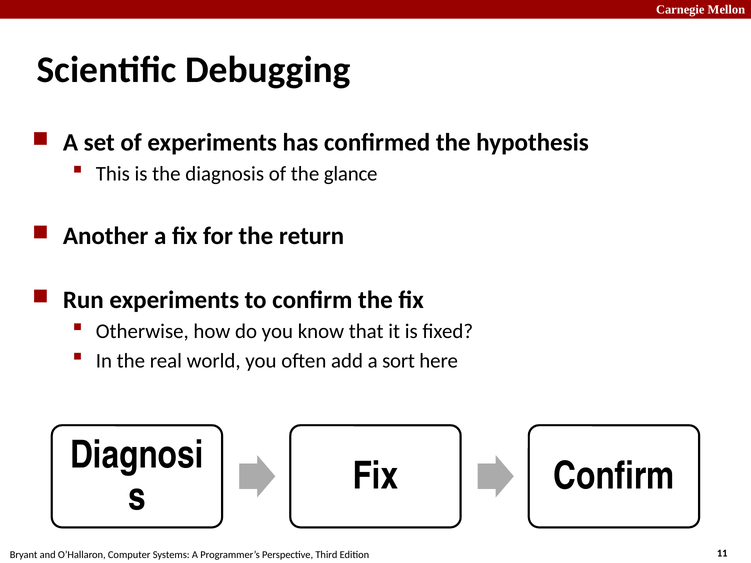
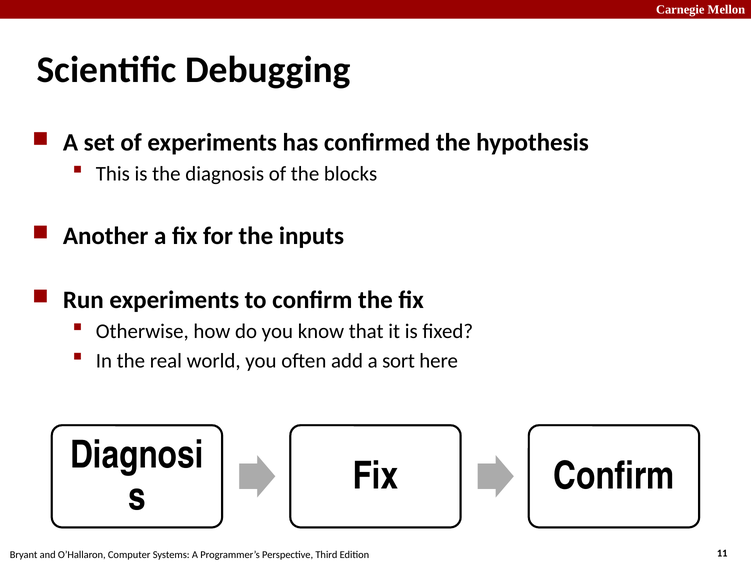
glance: glance -> blocks
return: return -> inputs
